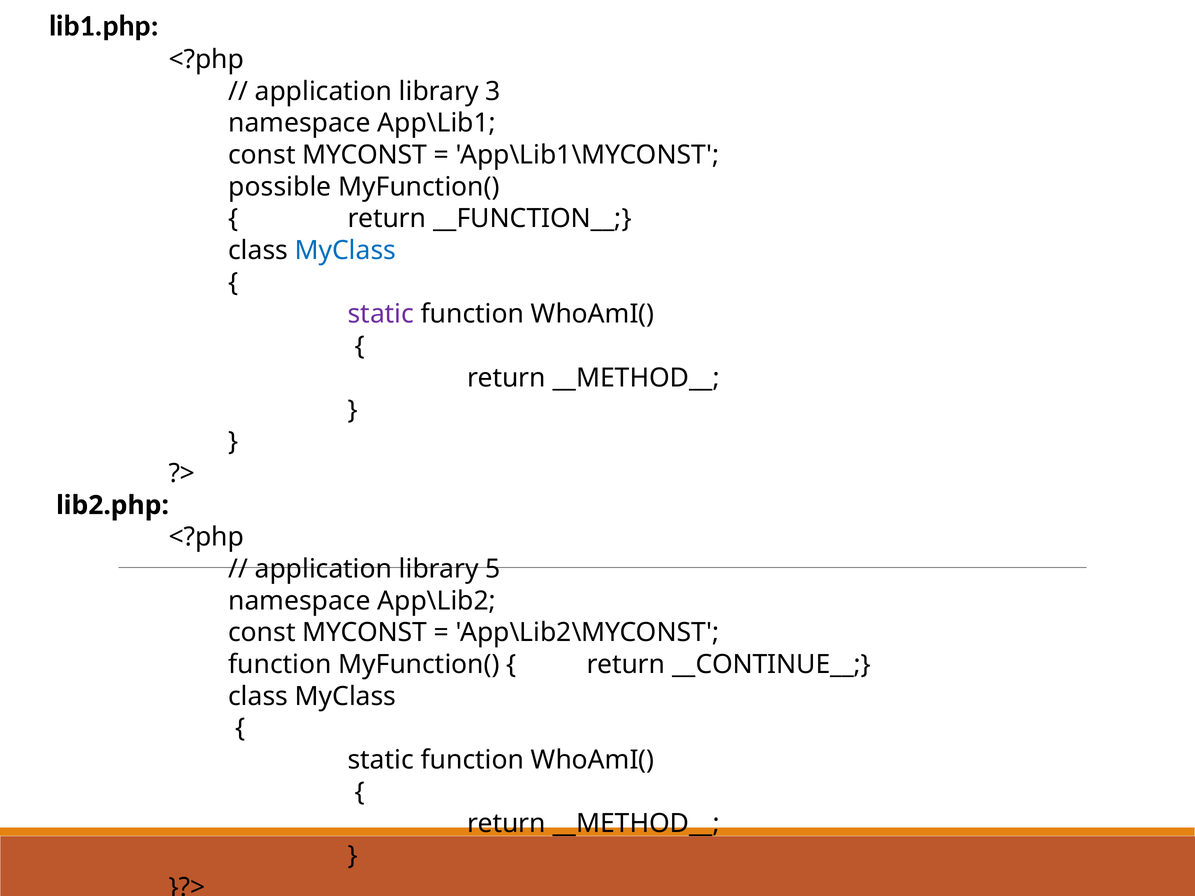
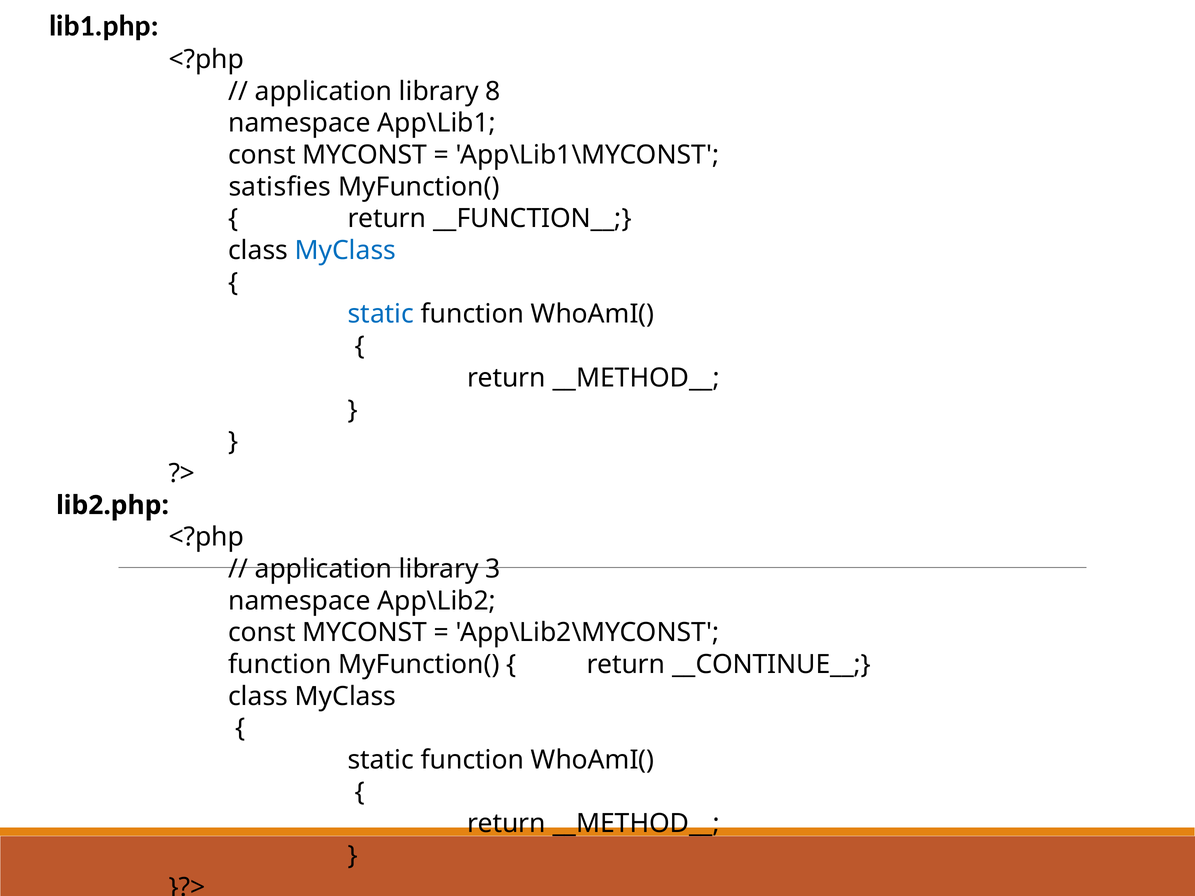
3: 3 -> 8
possible: possible -> satisfies
static at (381, 314) colour: purple -> blue
5: 5 -> 3
